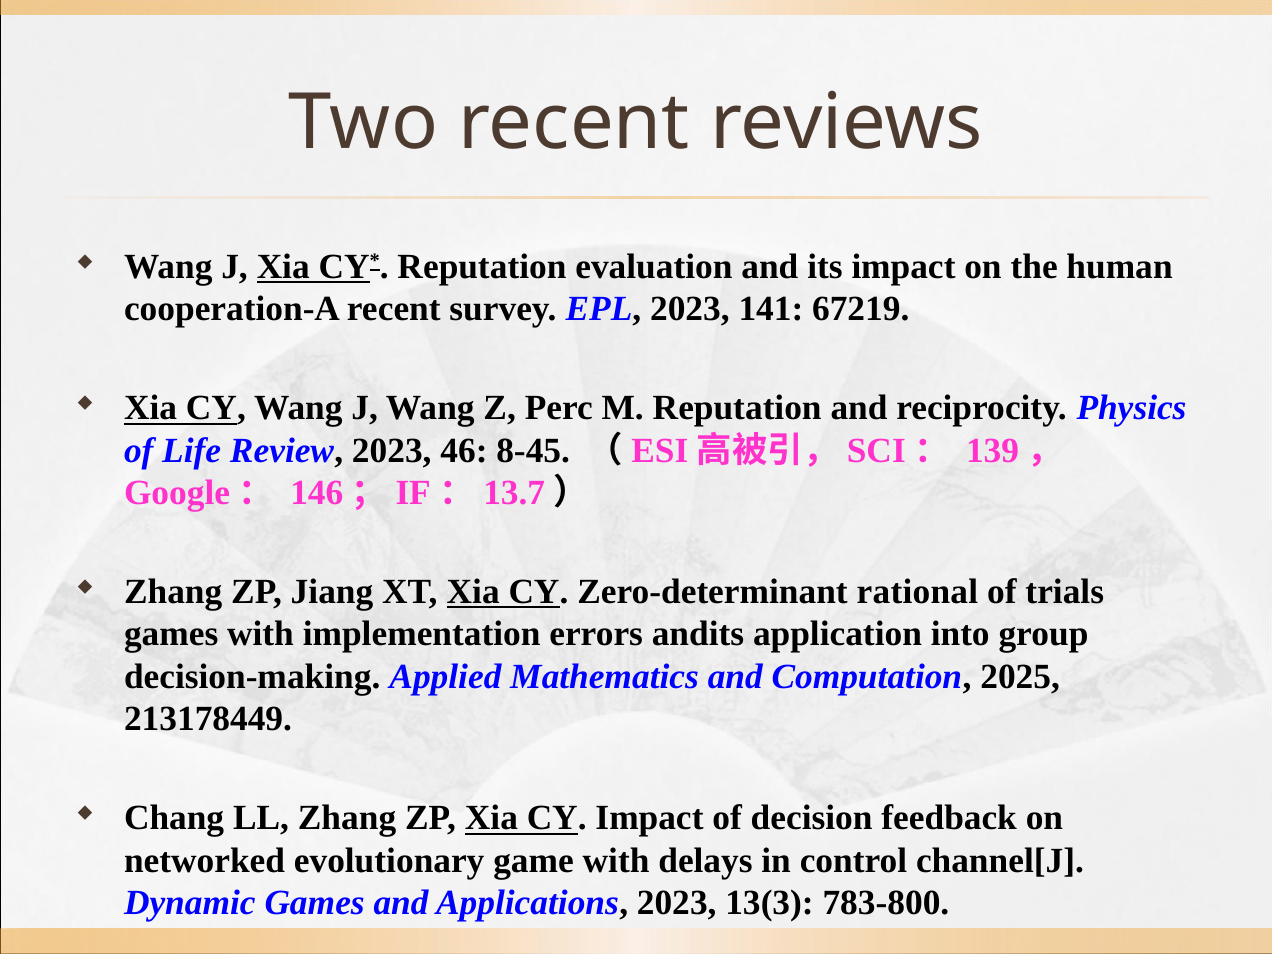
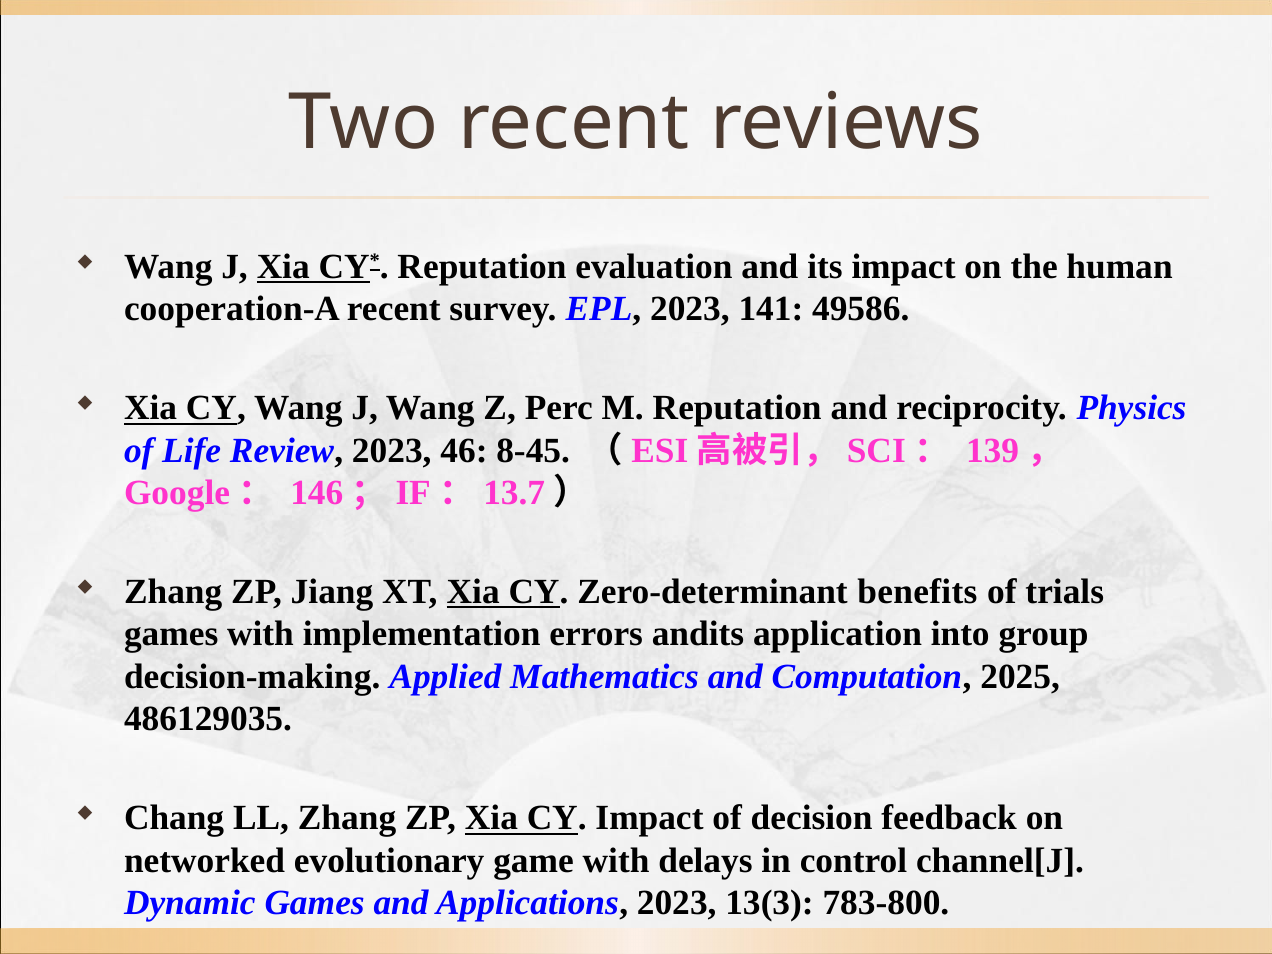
67219: 67219 -> 49586
rational: rational -> benefits
213178449: 213178449 -> 486129035
